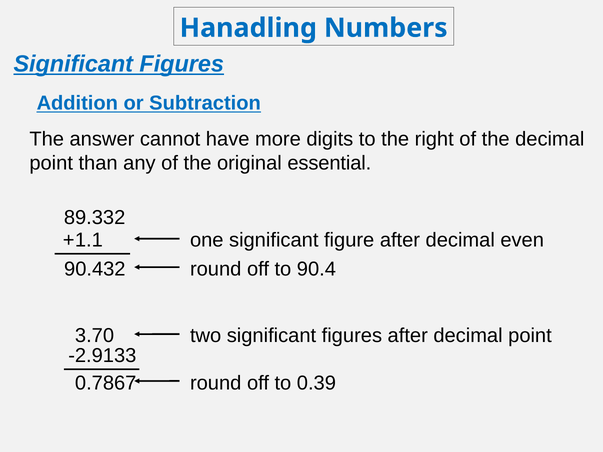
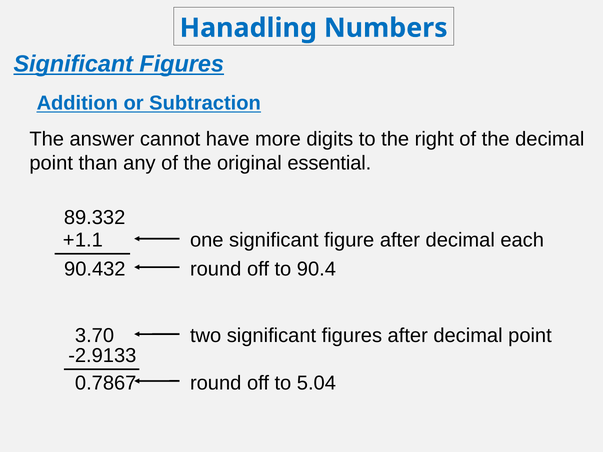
even: even -> each
0.39: 0.39 -> 5.04
